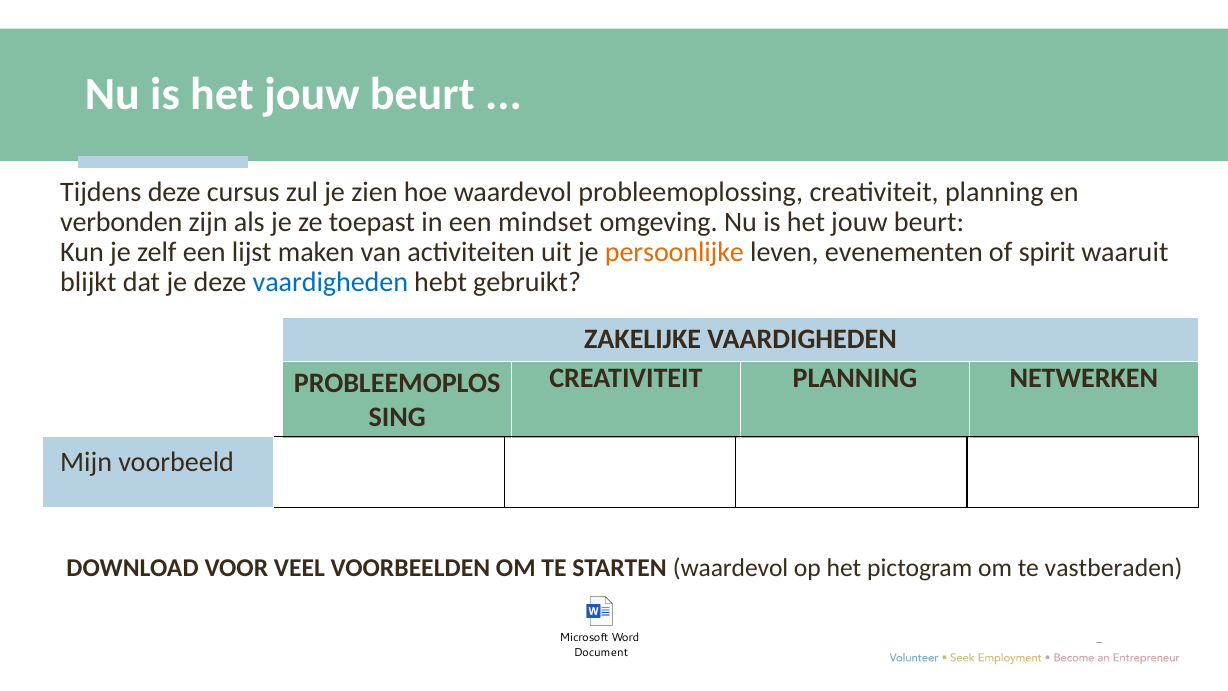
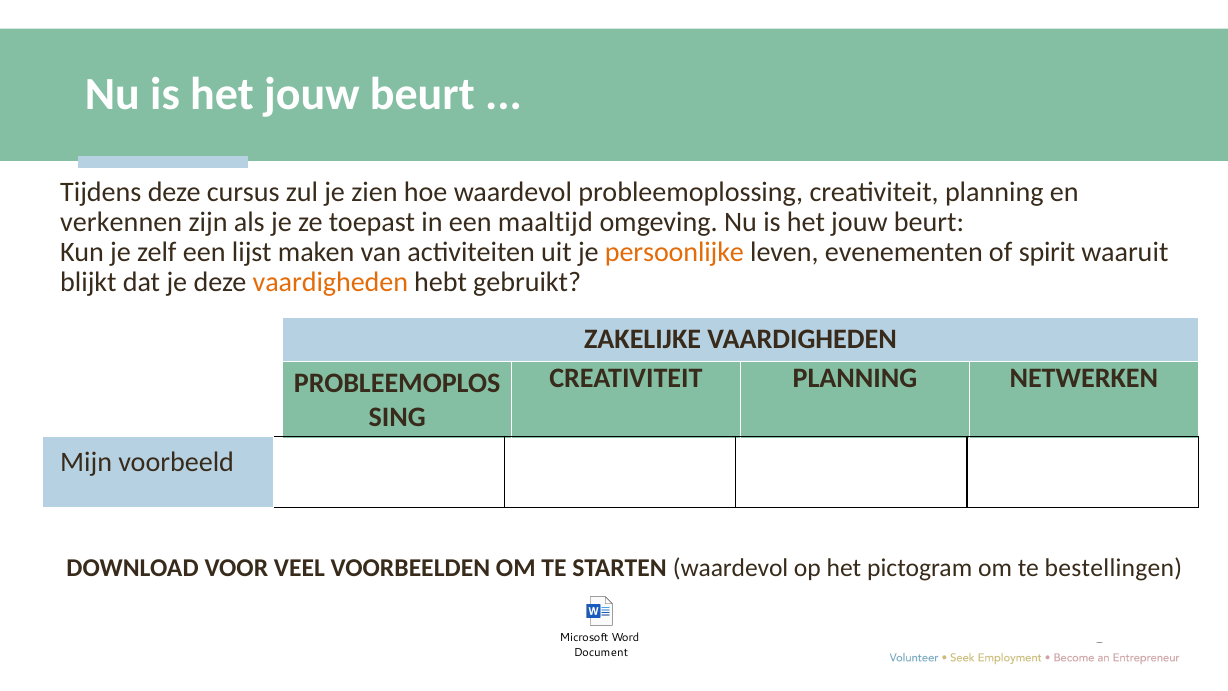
verbonden: verbonden -> verkennen
mindset: mindset -> maaltijd
vaardigheden at (330, 282) colour: blue -> orange
vastberaden: vastberaden -> bestellingen
